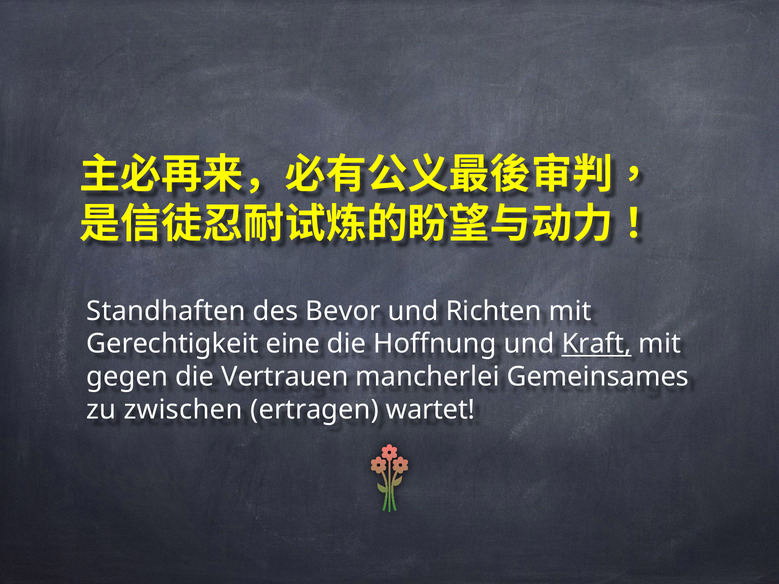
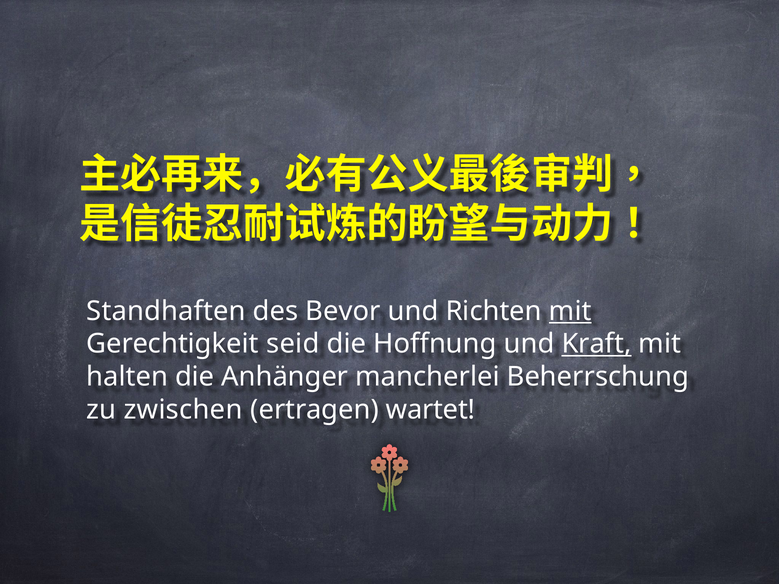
mit at (570, 311) underline: none -> present
eine: eine -> seid
gegen: gegen -> halten
Vertrauen: Vertrauen -> Anhänger
Gemeinsames: Gemeinsames -> Beherrschung
